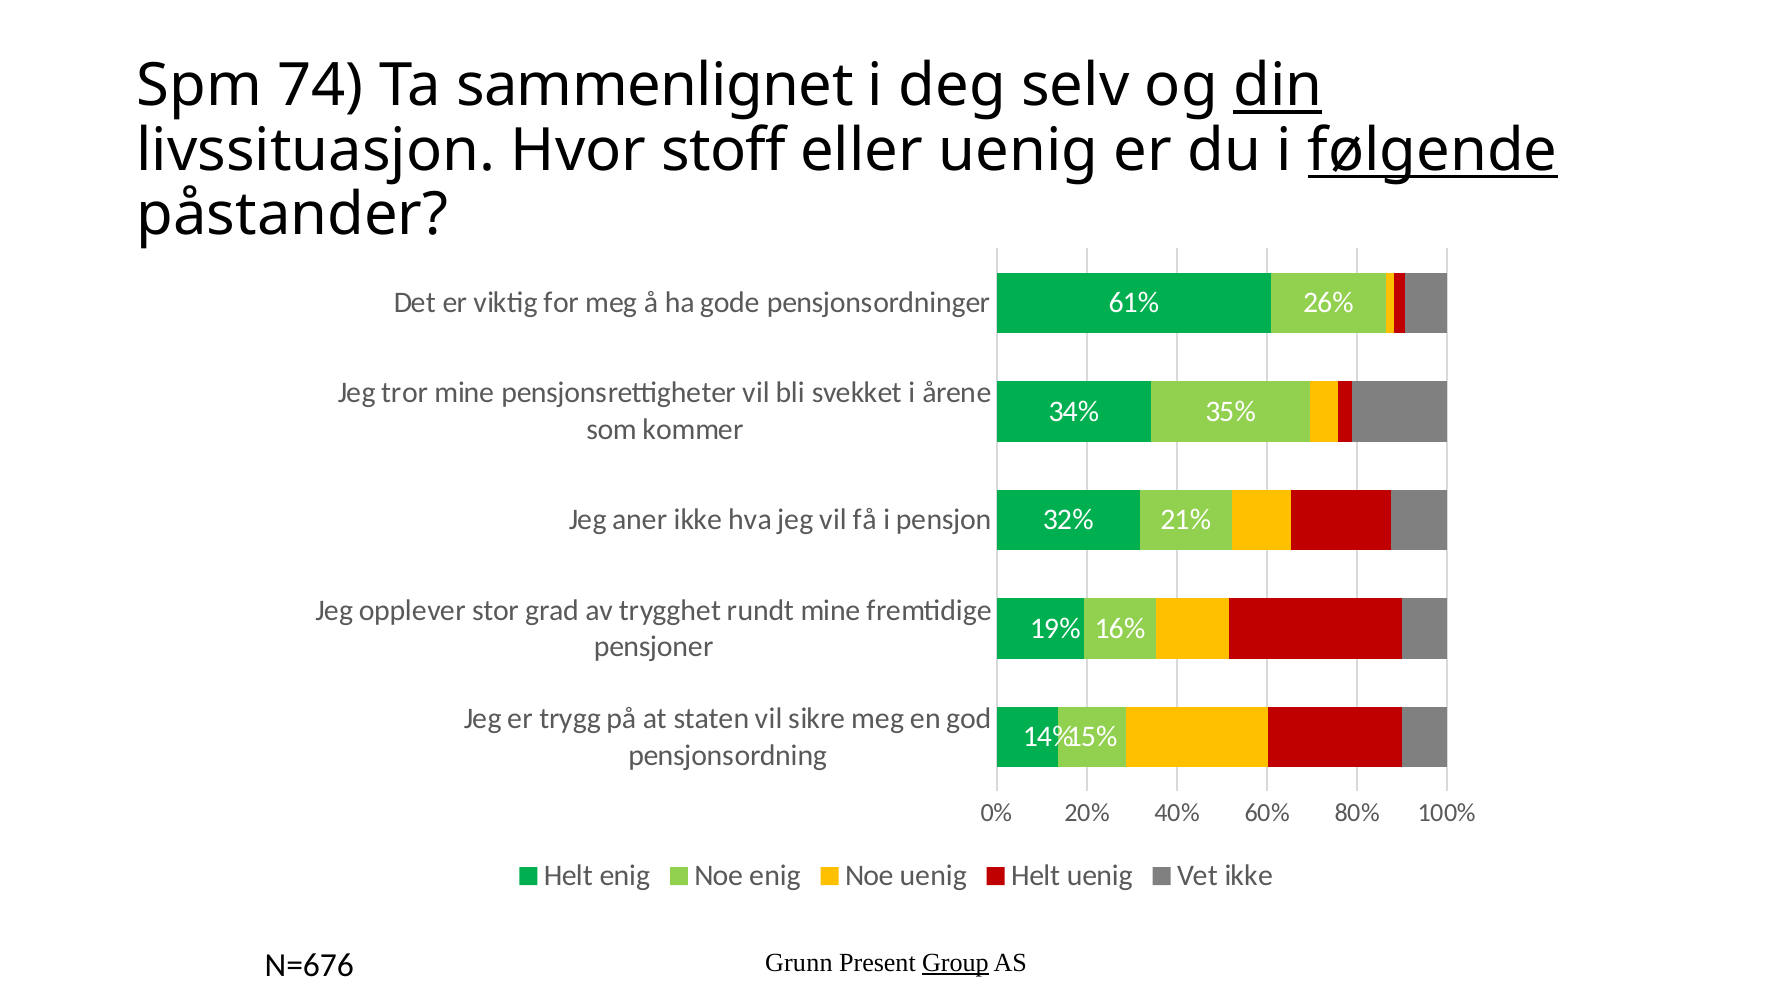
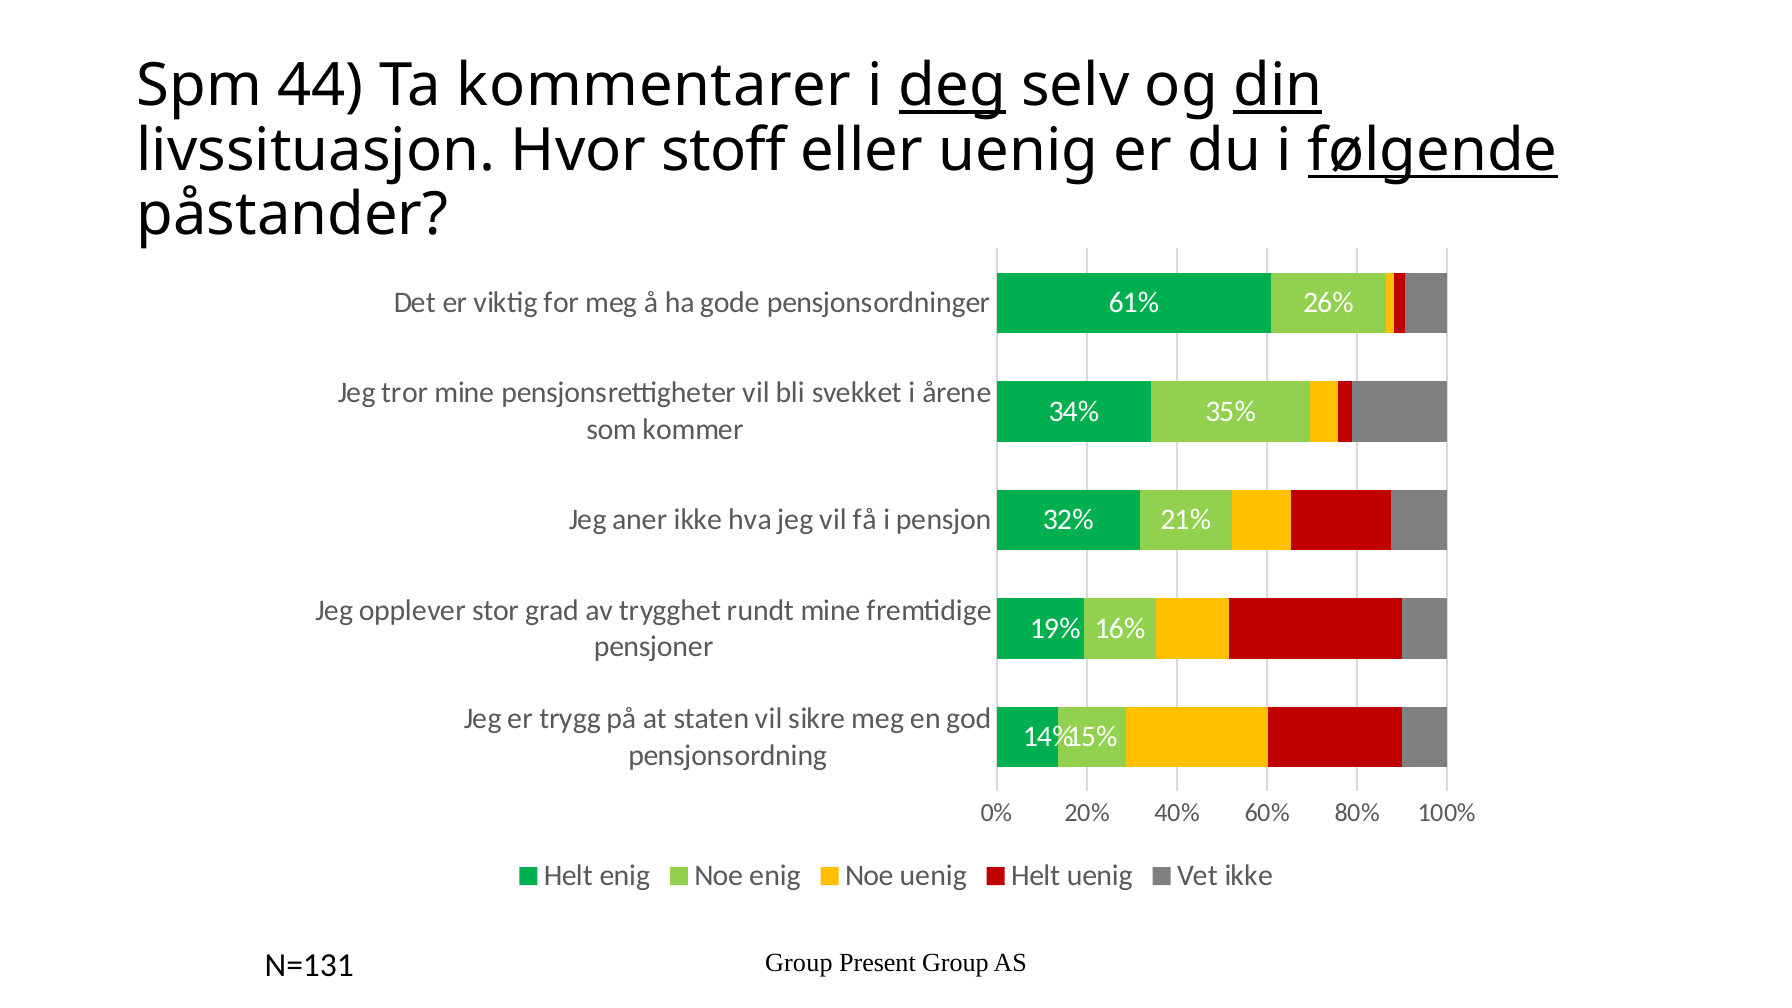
74: 74 -> 44
sammenlignet: sammenlignet -> kommentarer
deg underline: none -> present
Grunn at (799, 963): Grunn -> Group
Group at (955, 963) underline: present -> none
N=676: N=676 -> N=131
